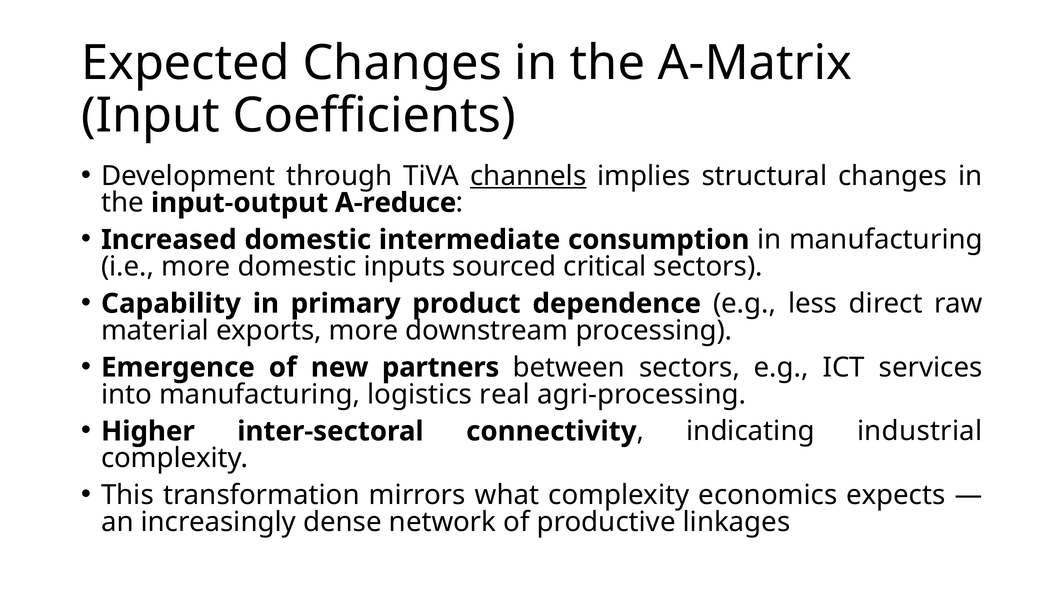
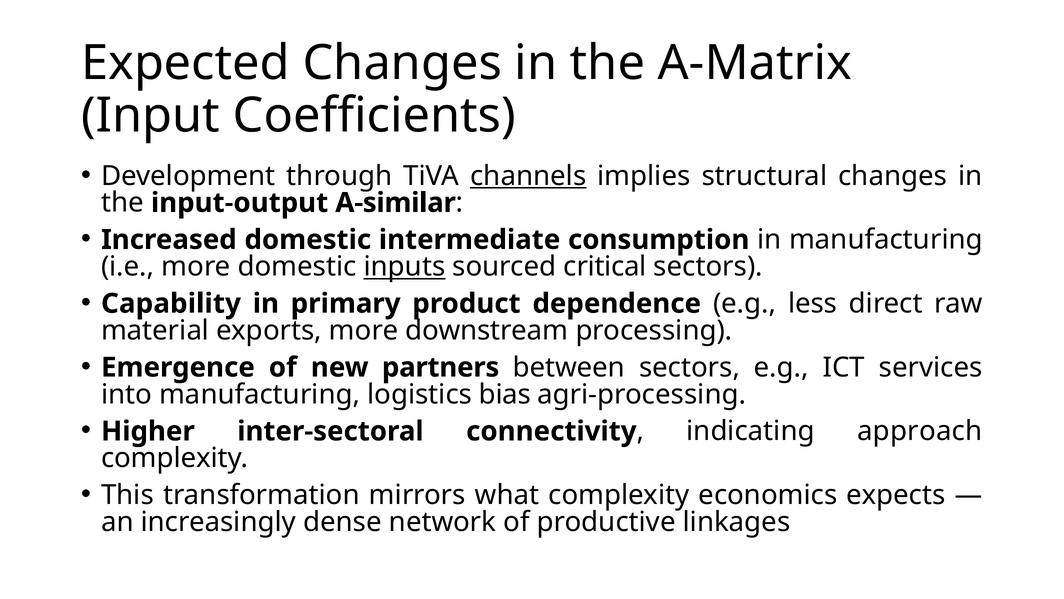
A-reduce: A-reduce -> A-similar
inputs underline: none -> present
real: real -> bias
industrial: industrial -> approach
